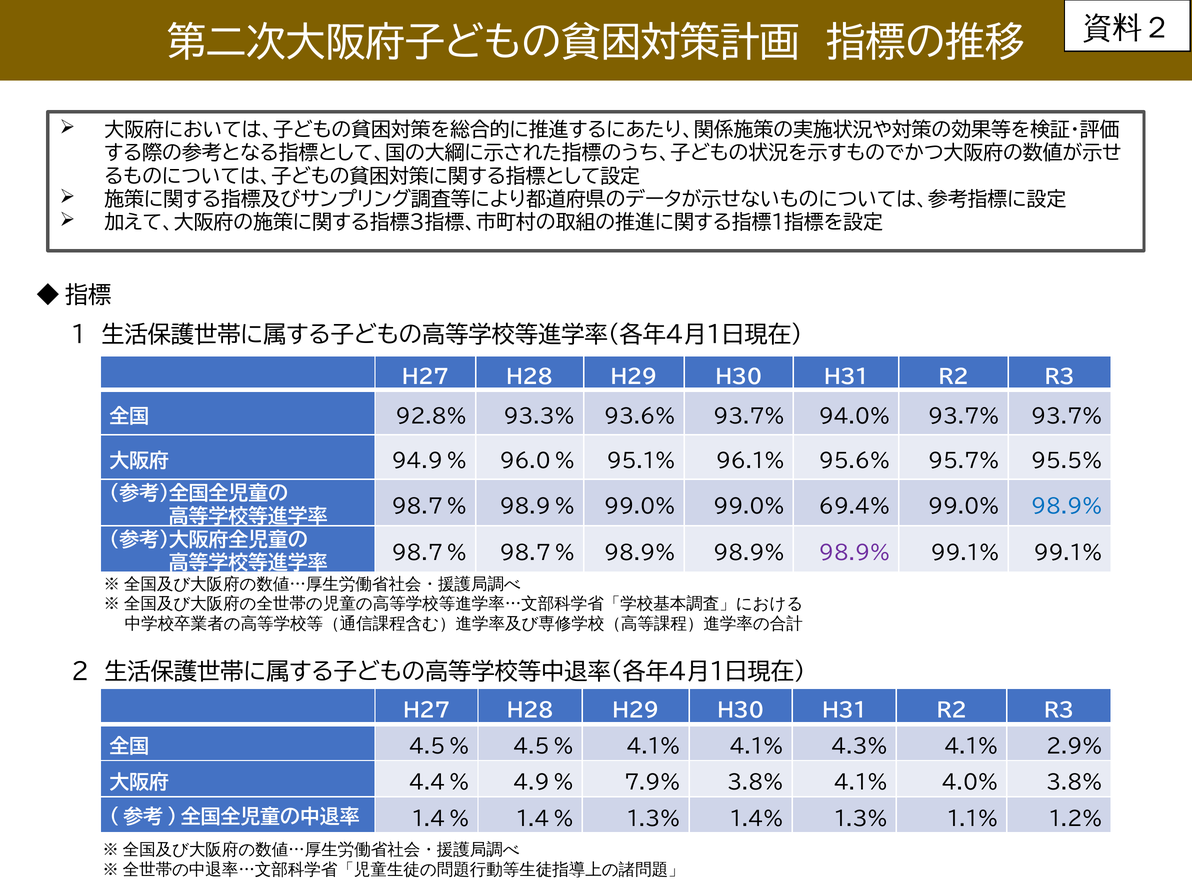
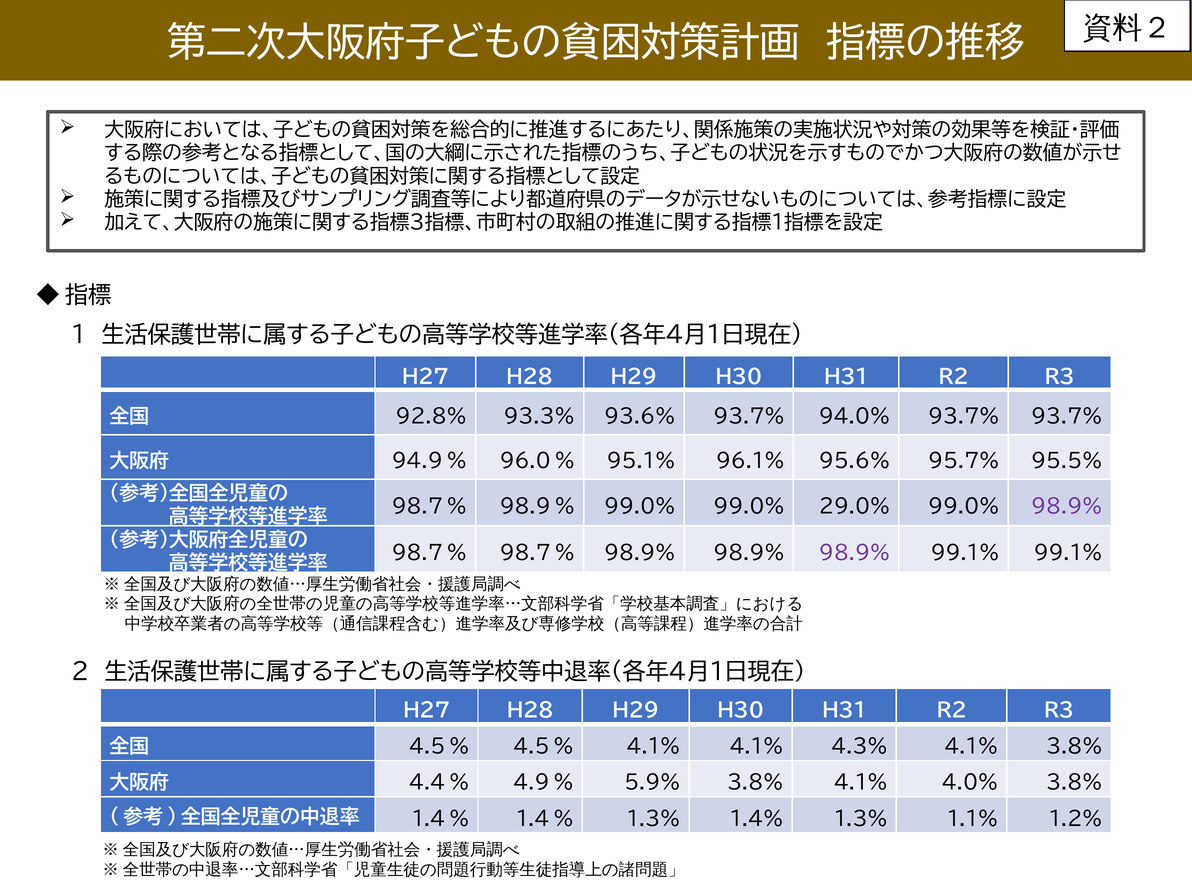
69.4%: 69.4% -> 29.0%
98.9% at (1067, 507) colour: blue -> purple
4.1% 2.9%: 2.9% -> 3.8%
7.9%: 7.9% -> 5.9%
